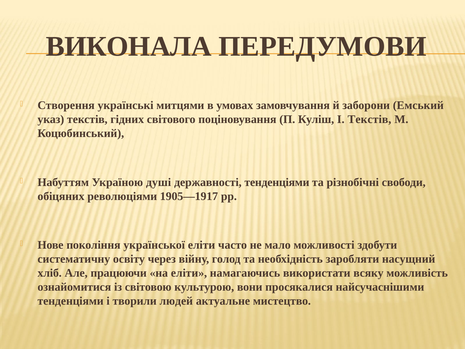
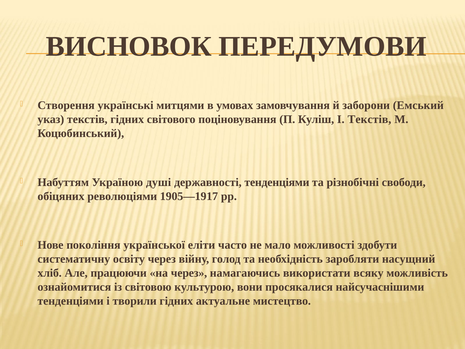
ВИКОНАЛА: ВИКОНАЛА -> ВИСНОВОК
на еліти: еліти -> через
творили людей: людей -> гідних
